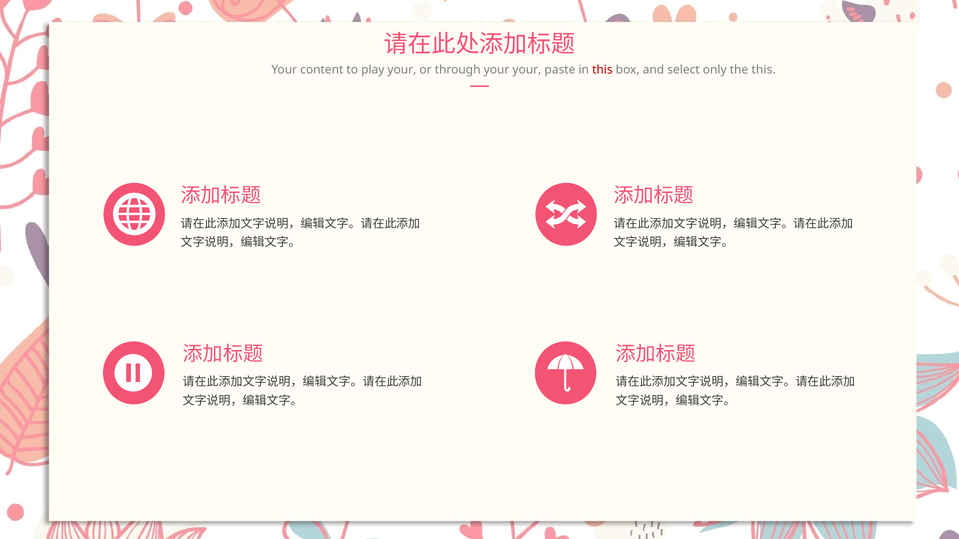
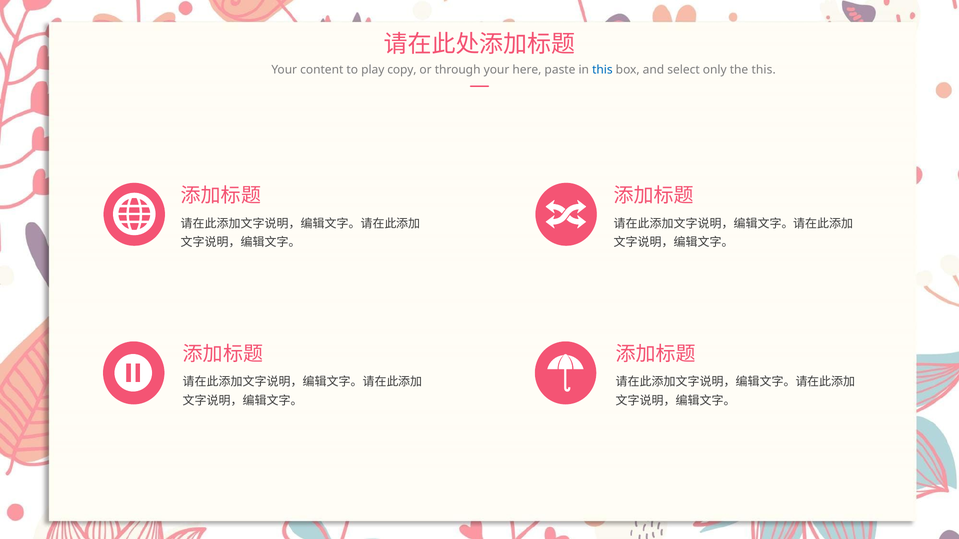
play your: your -> copy
your your: your -> here
this at (602, 70) colour: red -> blue
